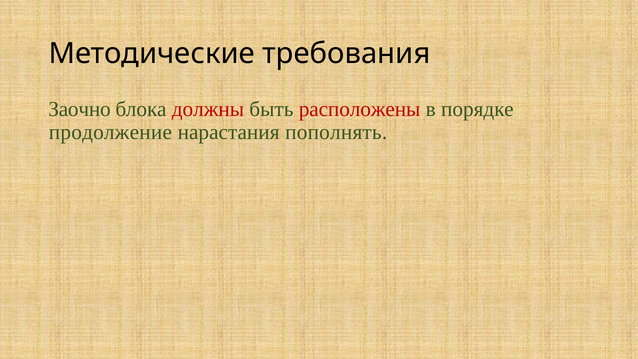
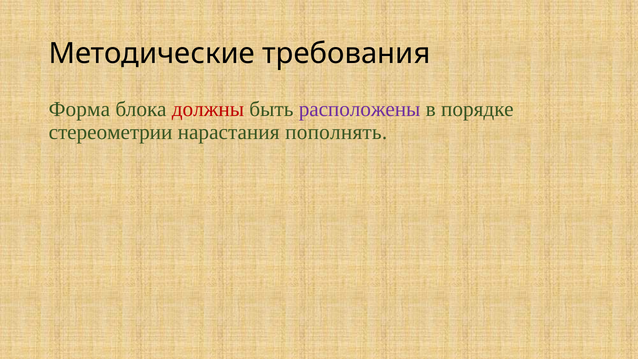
Заочно: Заочно -> Форма
расположены colour: red -> purple
продолжение: продолжение -> стереометрии
